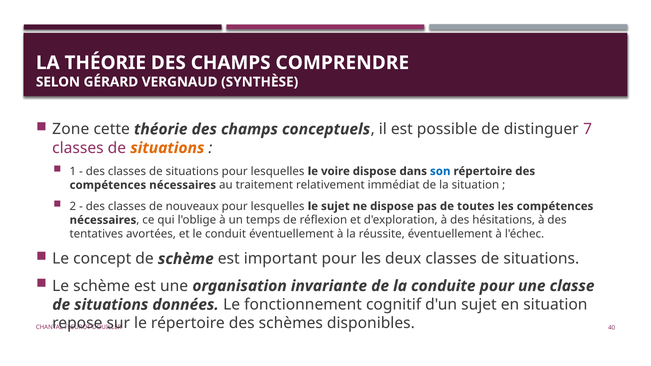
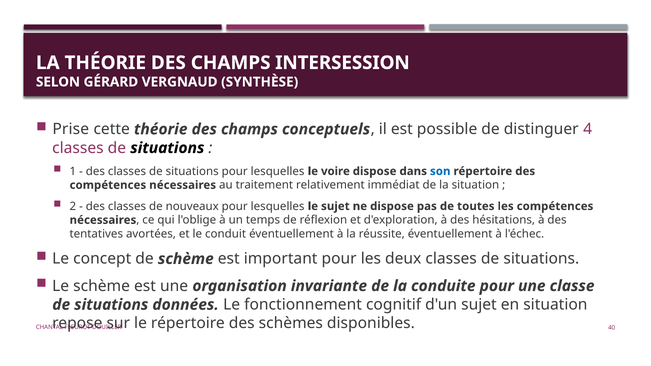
COMPRENDRE: COMPRENDRE -> INTERSESSION
Zone: Zone -> Prise
7: 7 -> 4
situations at (167, 148) colour: orange -> black
